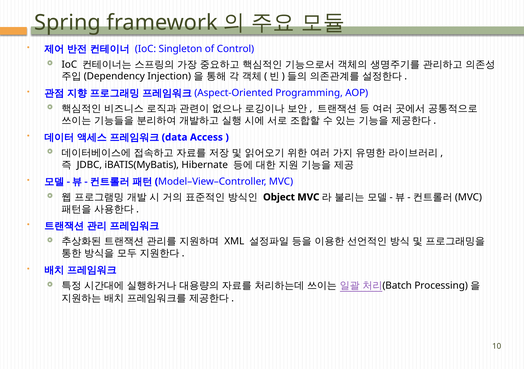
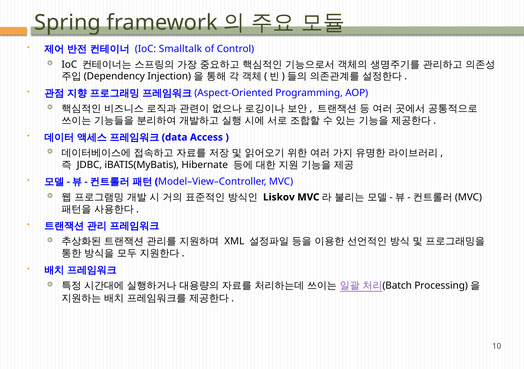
Singleton: Singleton -> Smalltalk
Object: Object -> Liskov
